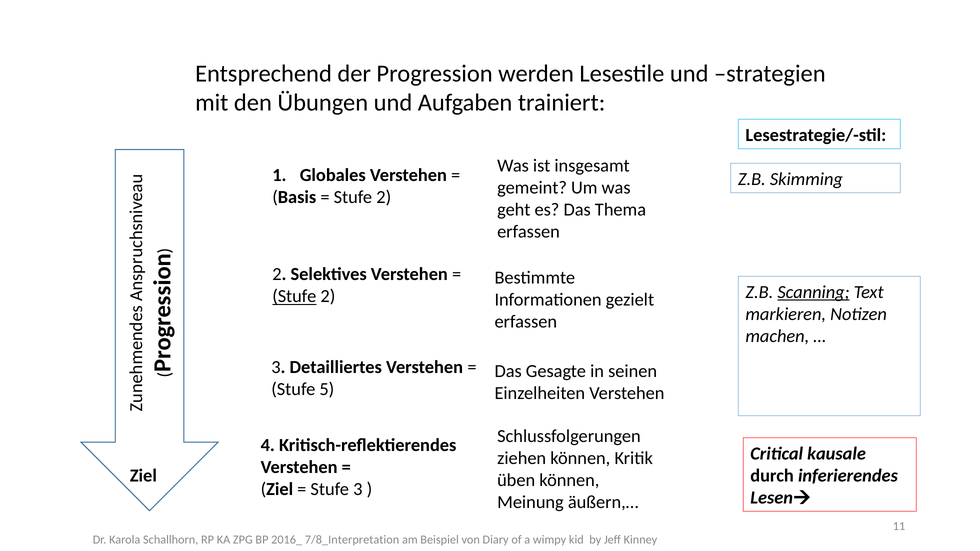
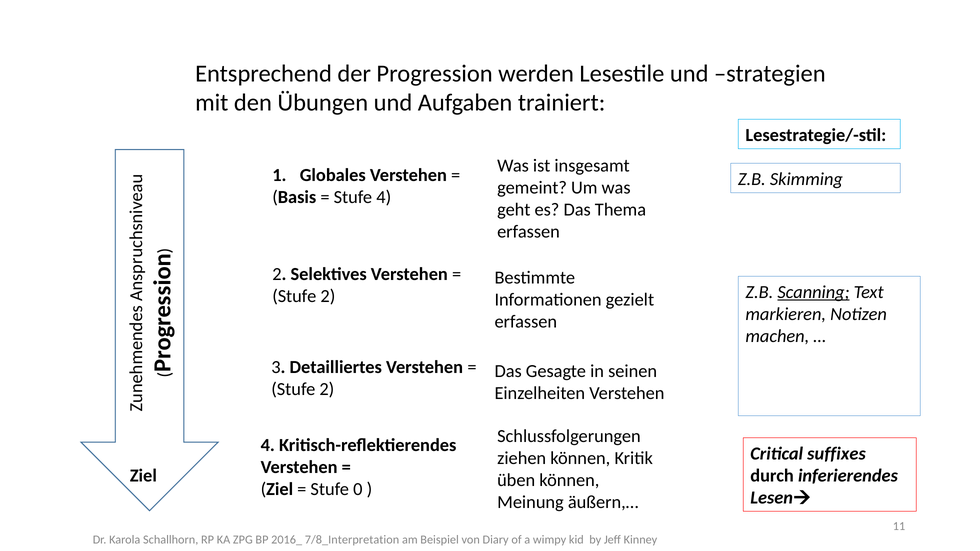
2 at (384, 197): 2 -> 4
Stufe at (294, 297) underline: present -> none
5 at (327, 390): 5 -> 2
kausale: kausale -> suffixes
Stufe 3: 3 -> 0
